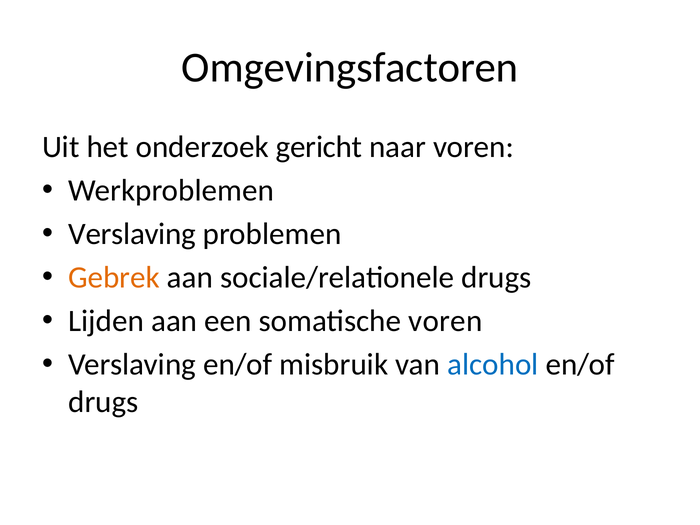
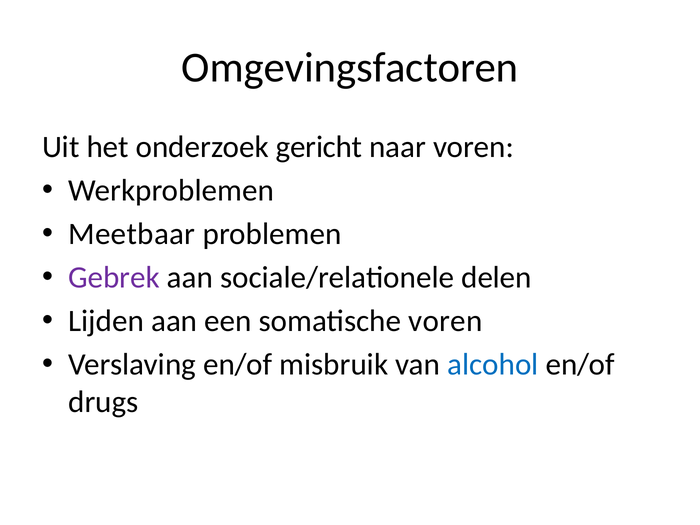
Verslaving at (132, 234): Verslaving -> Meetbaar
Gebrek colour: orange -> purple
sociale/relationele drugs: drugs -> delen
